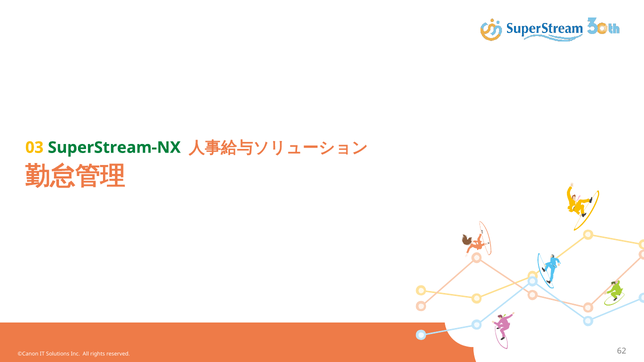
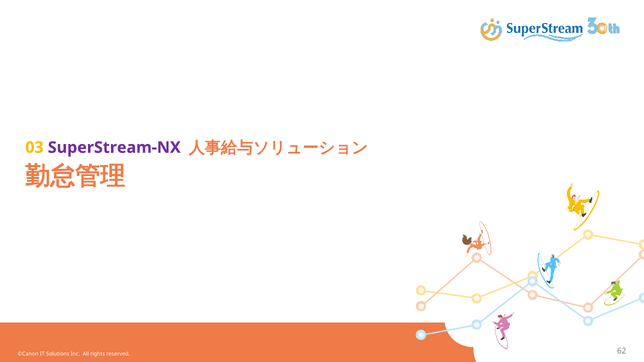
SuperStream-NX colour: green -> purple
